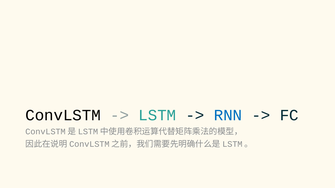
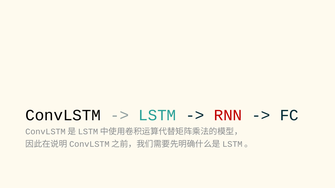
RNN colour: blue -> red
